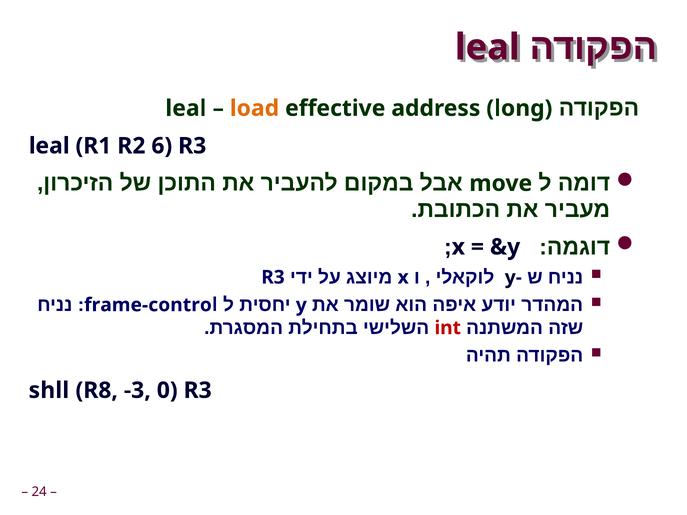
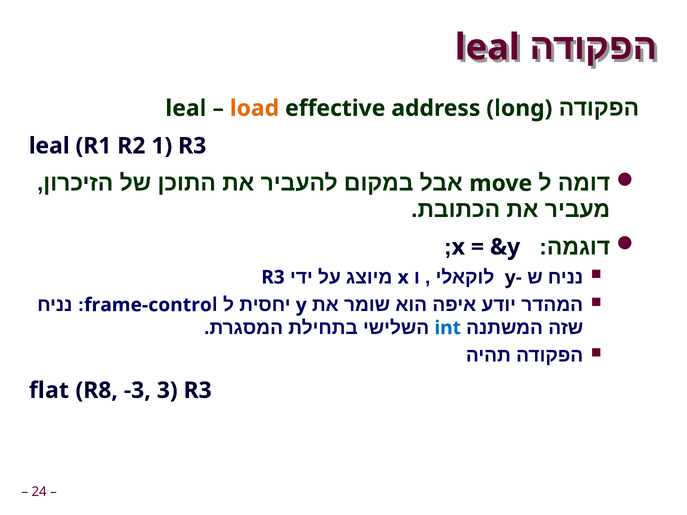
6: 6 -> 1
int colour: red -> blue
shll: shll -> flat
0: 0 -> 3
